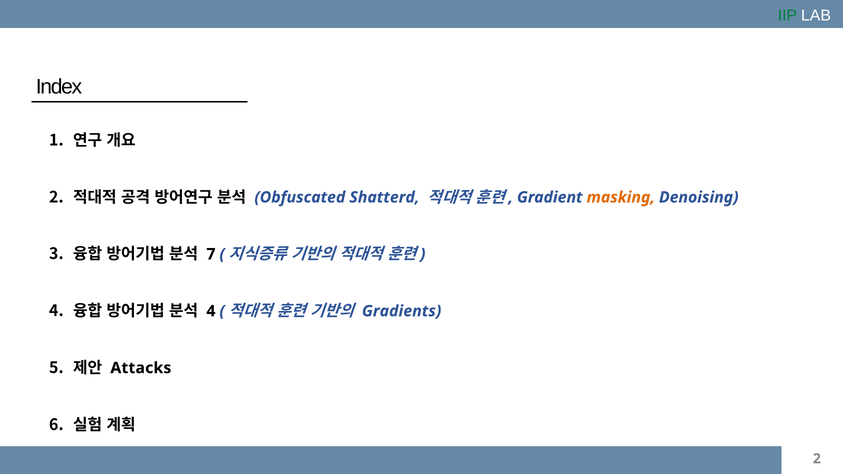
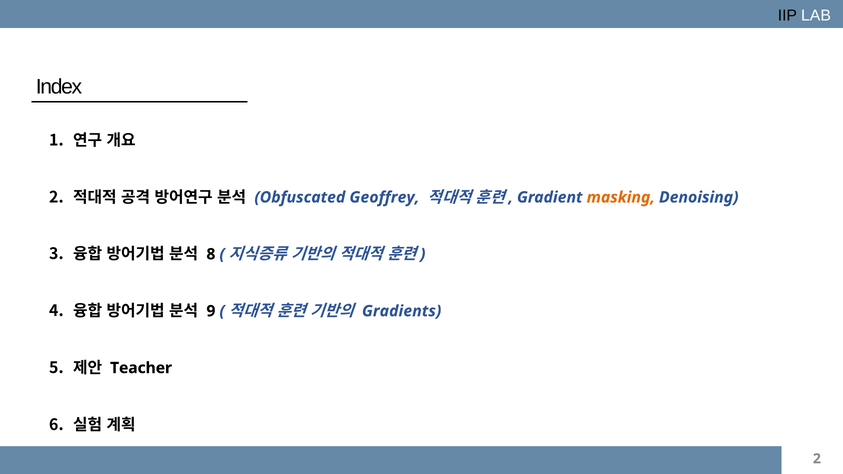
IIP colour: green -> black
Shatterd: Shatterd -> Geoffrey
7: 7 -> 8
4 at (211, 311): 4 -> 9
Attacks: Attacks -> Teacher
